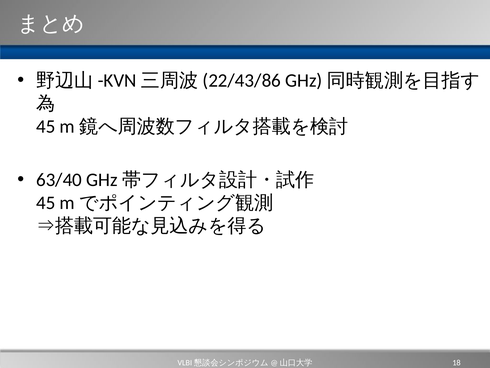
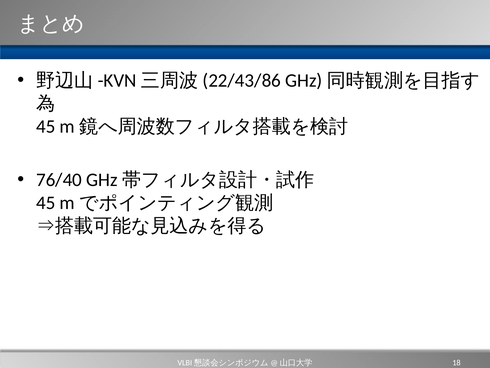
63/40: 63/40 -> 76/40
